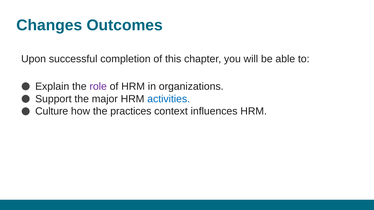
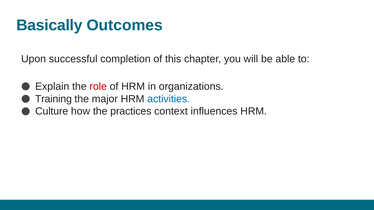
Changes: Changes -> Basically
role colour: purple -> red
Support: Support -> Training
